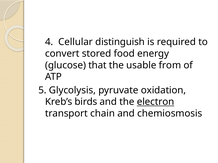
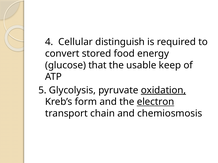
from: from -> keep
oxidation underline: none -> present
birds: birds -> form
